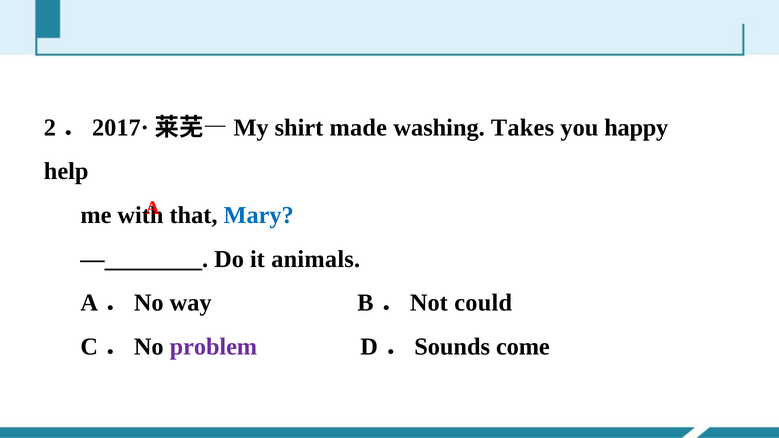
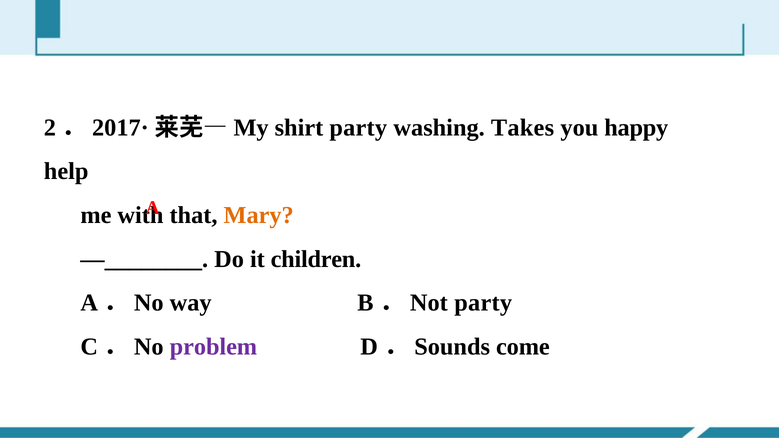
shirt made: made -> party
Mary colour: blue -> orange
animals: animals -> children
could at (483, 303): could -> party
